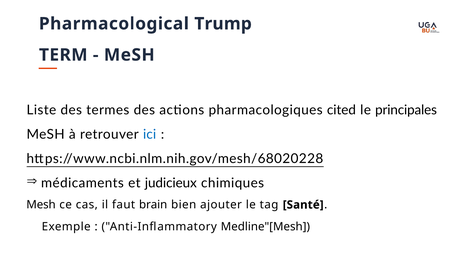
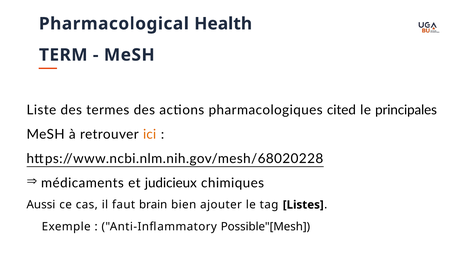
Trump: Trump -> Health
ici colour: blue -> orange
Mesh at (41, 204): Mesh -> Aussi
Santé: Santé -> Listes
Medline"[Mesh: Medline"[Mesh -> Possible"[Mesh
